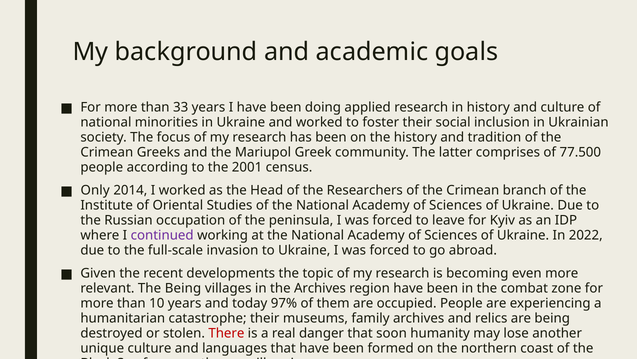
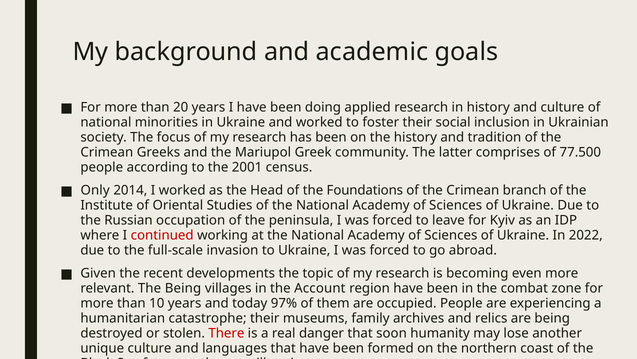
33: 33 -> 20
Researchers: Researchers -> Foundations
continued colour: purple -> red
the Archives: Archives -> Account
